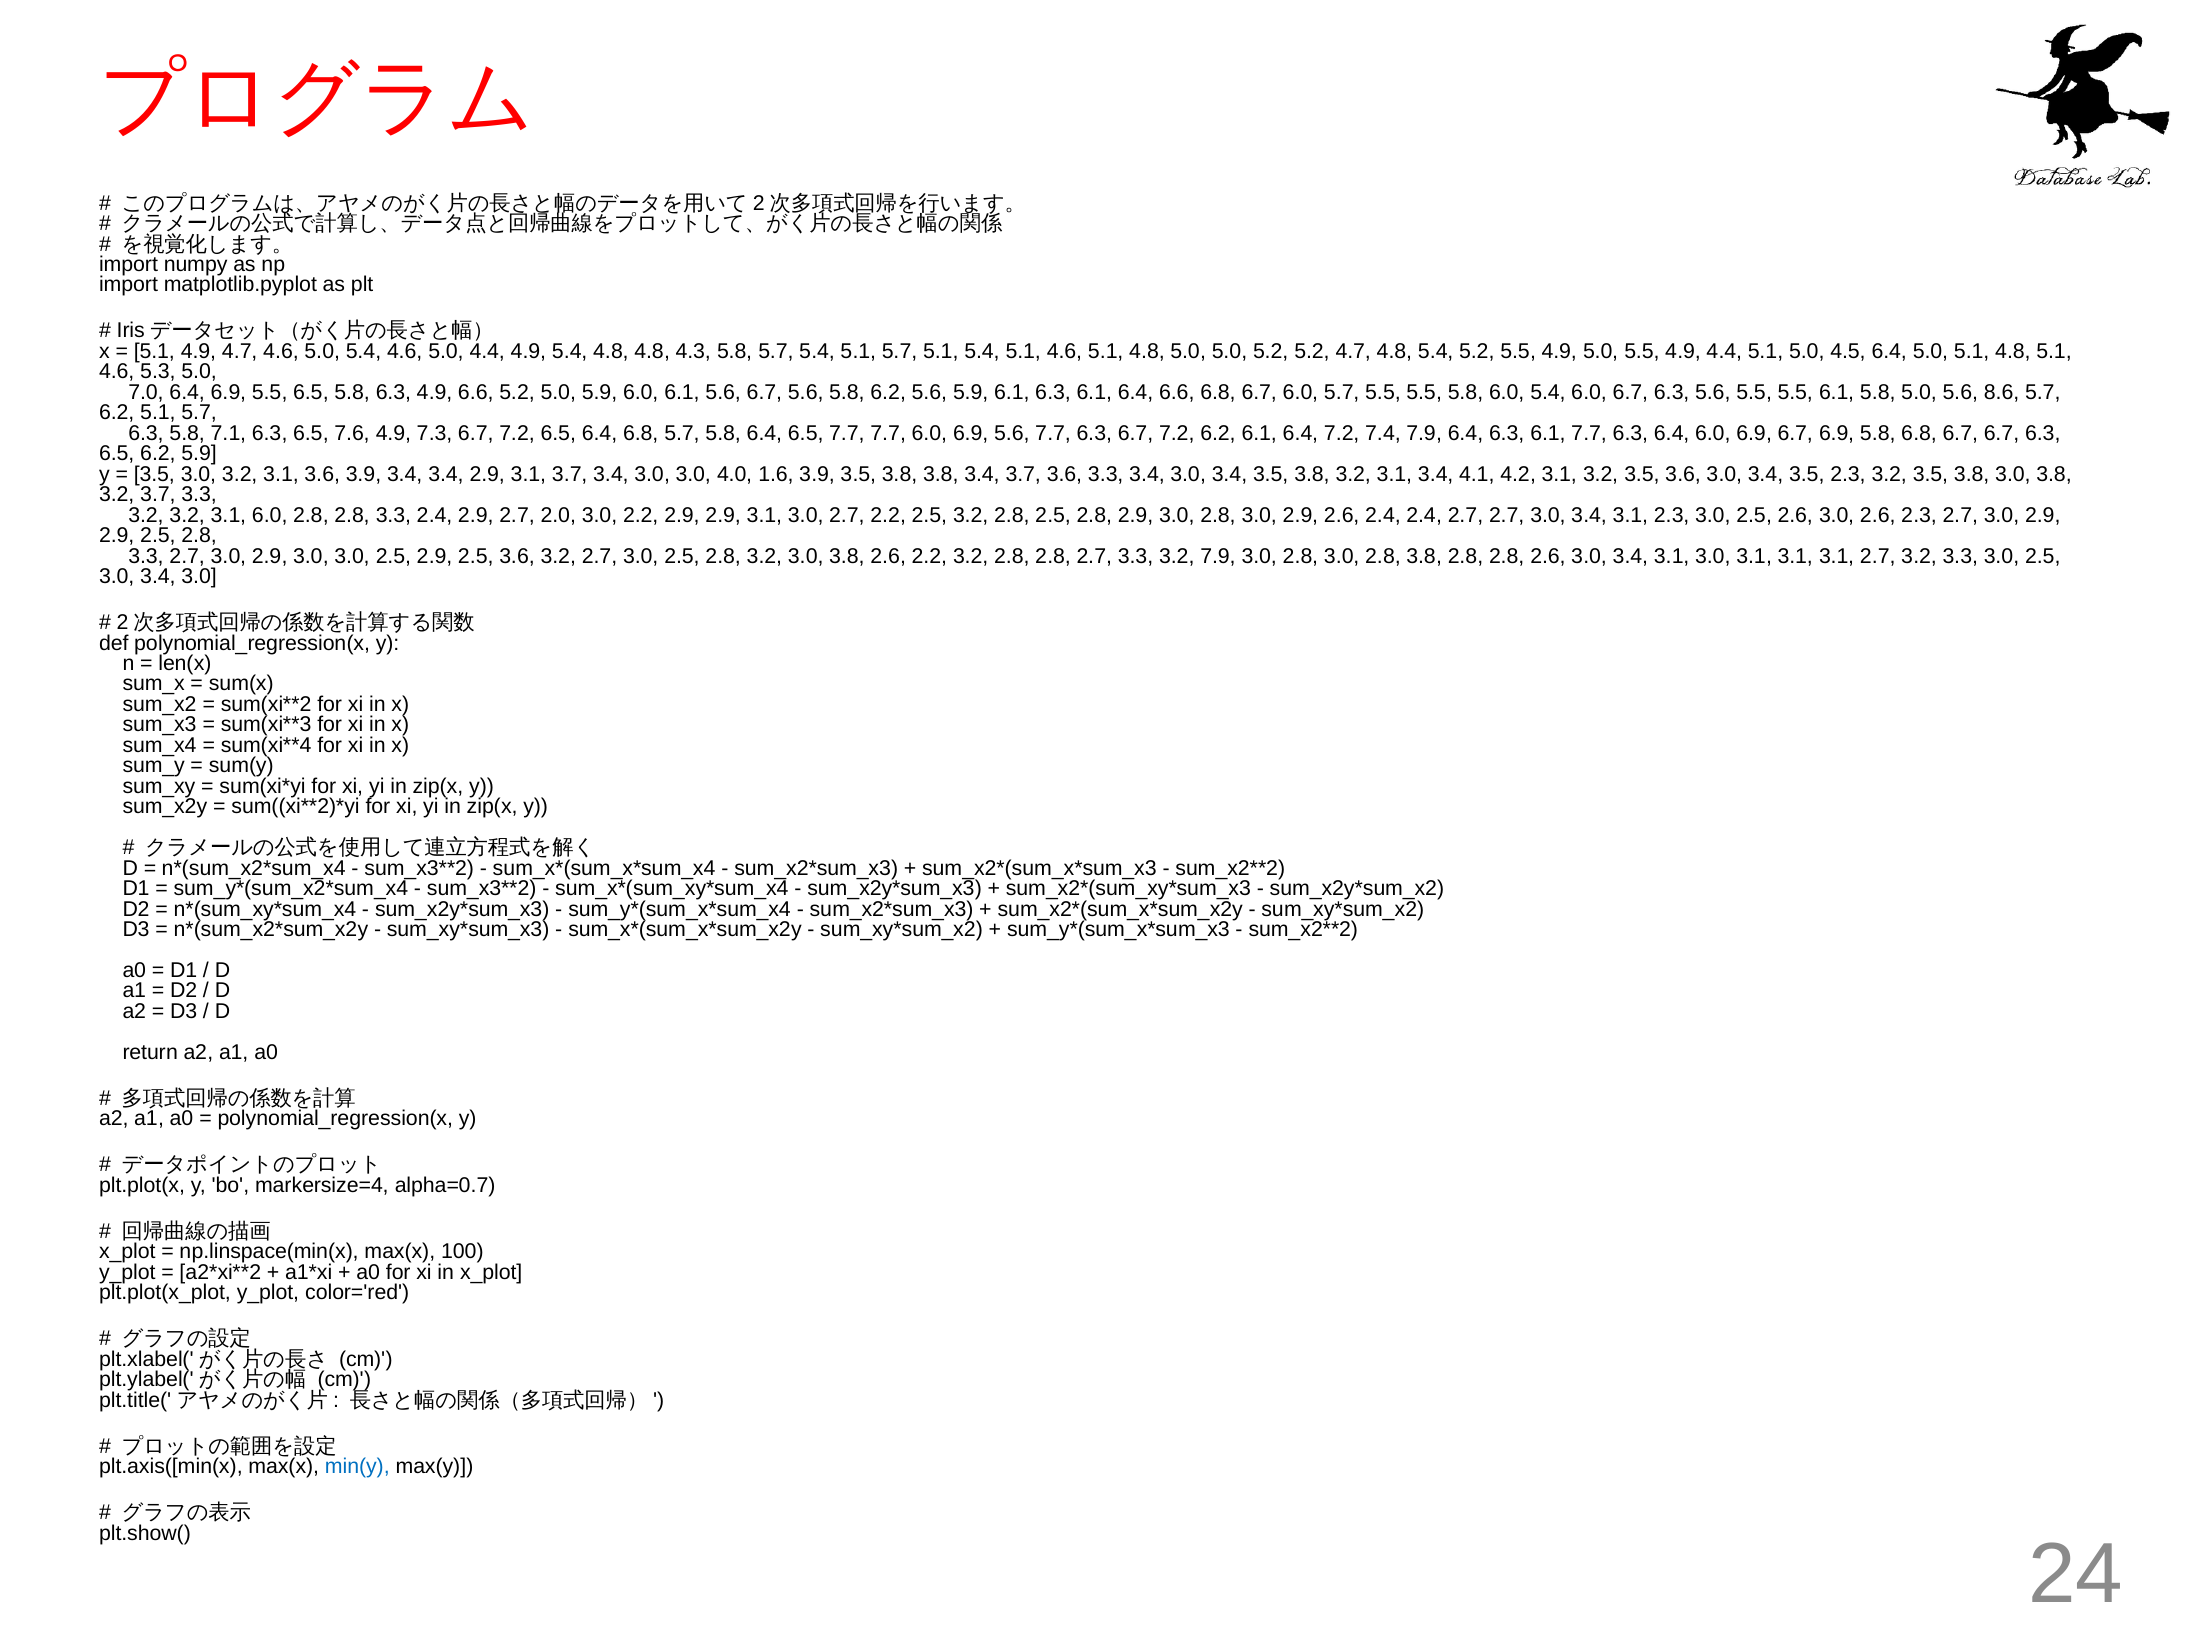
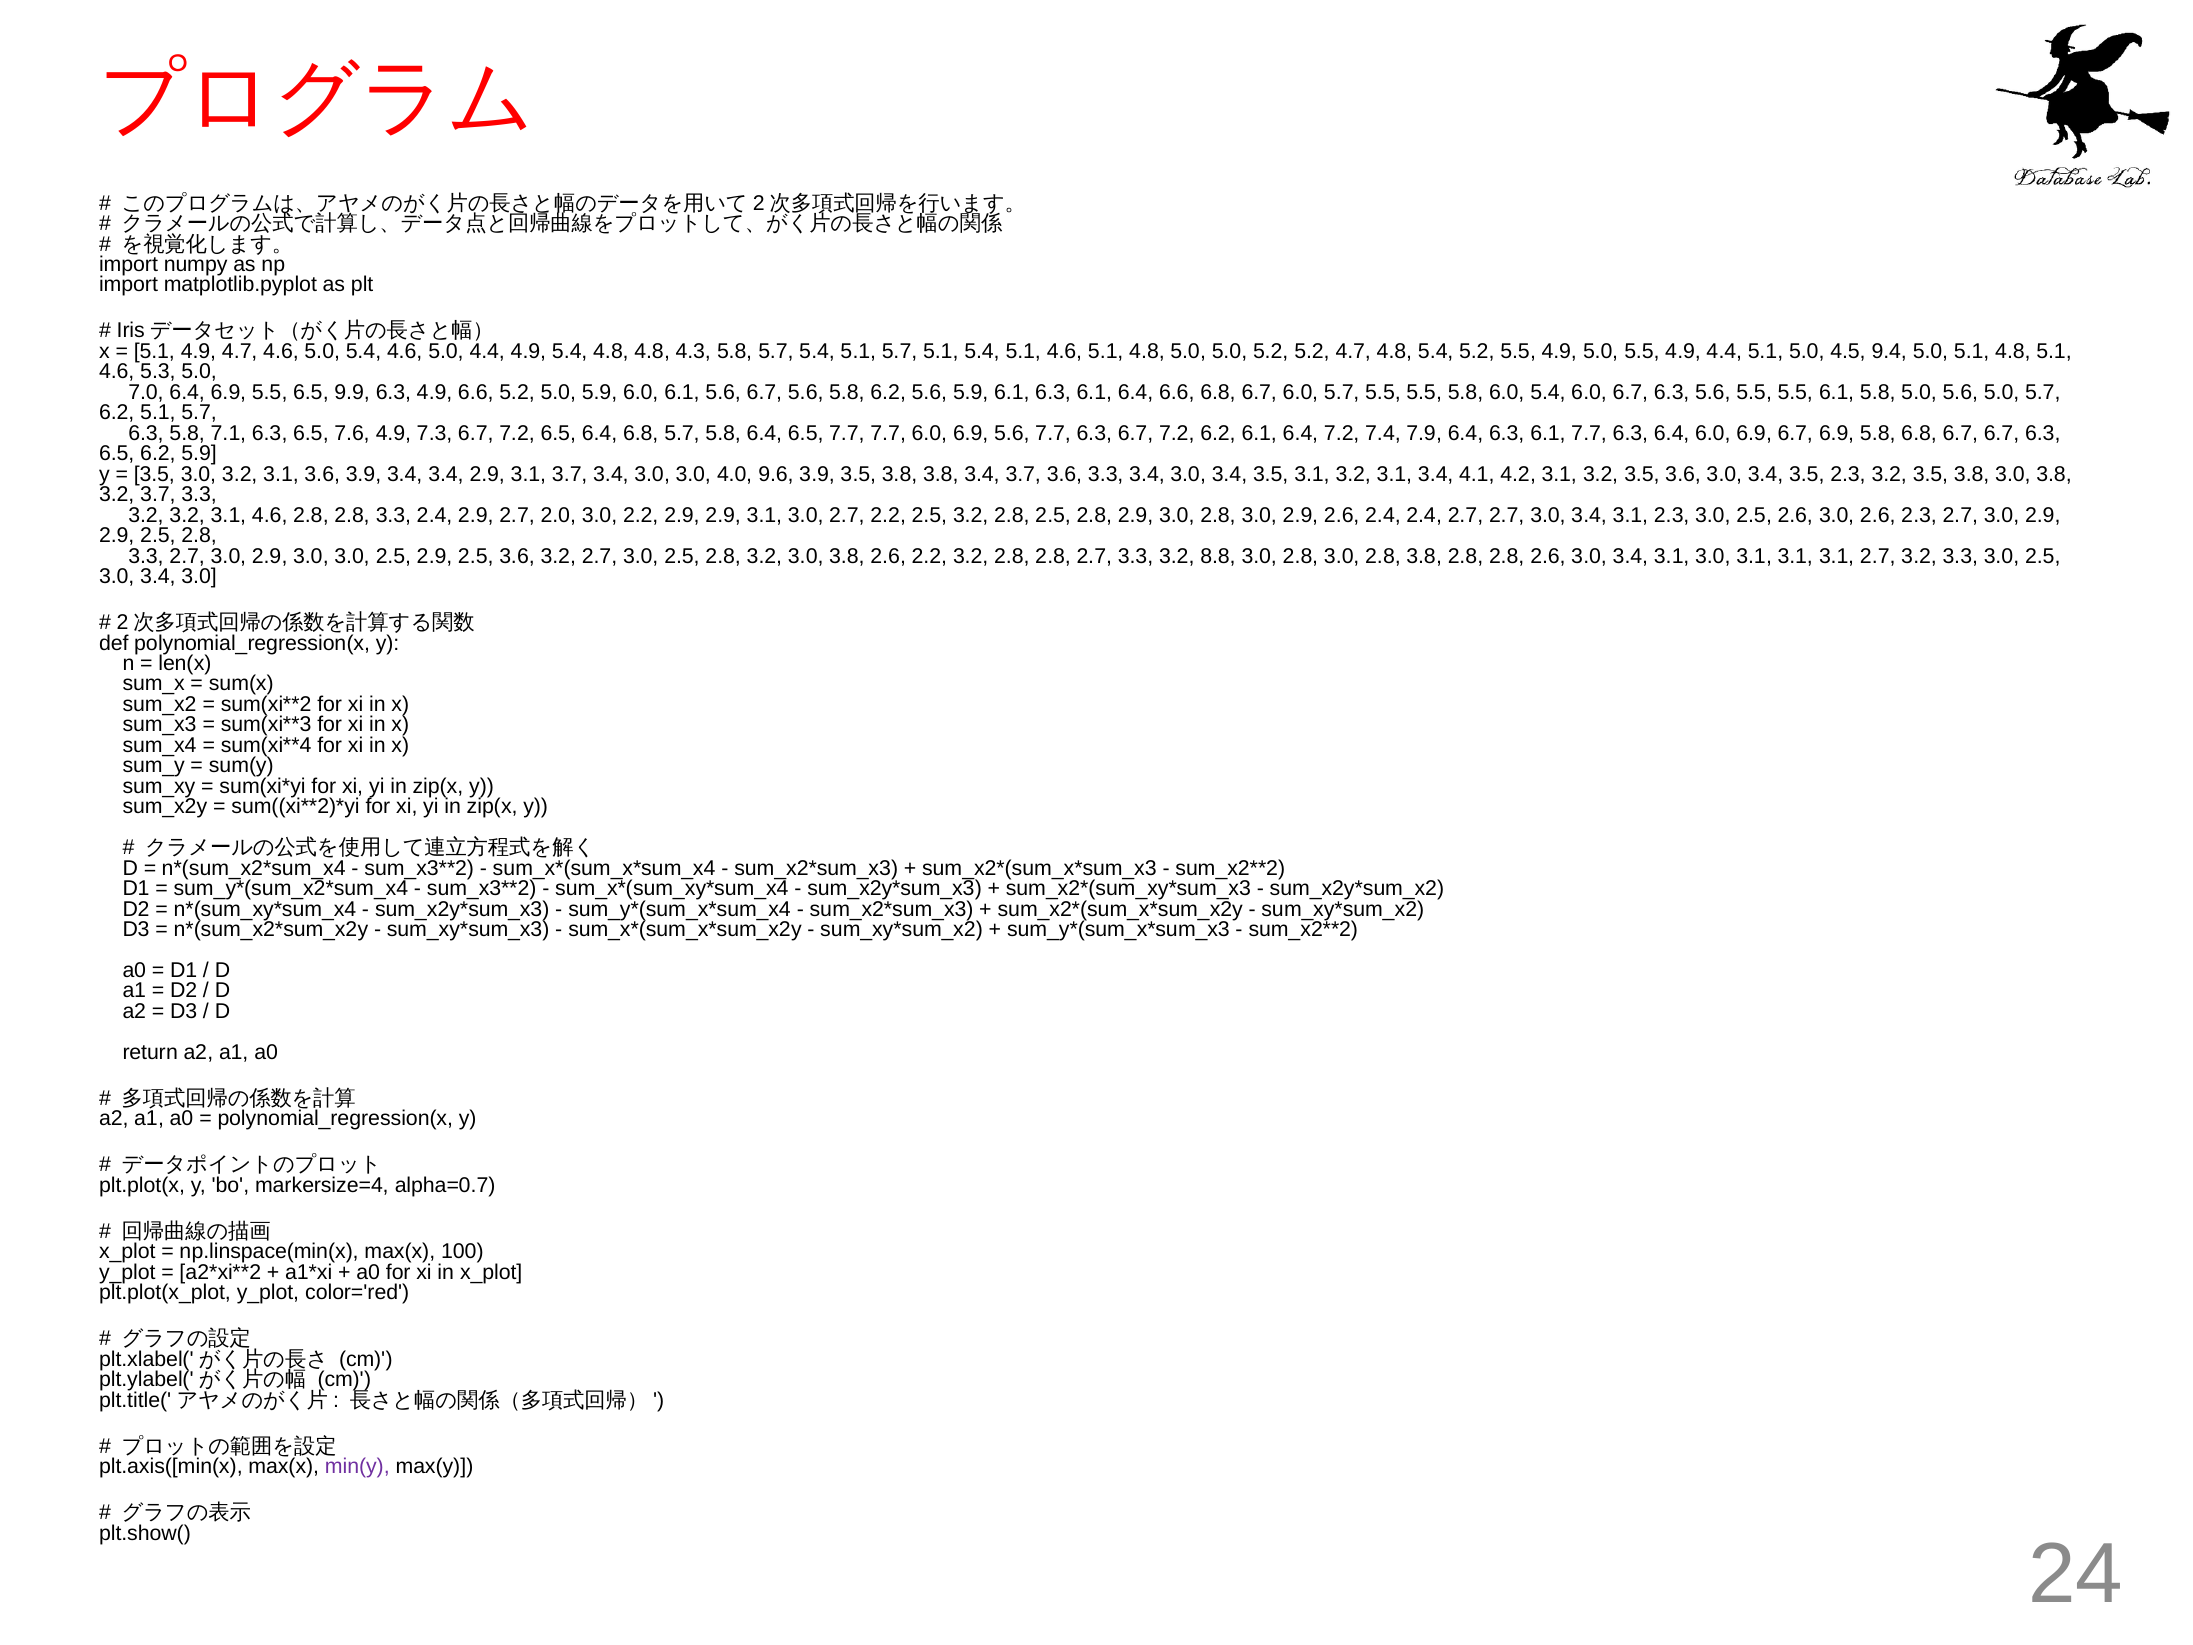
4.5 6.4: 6.4 -> 9.4
6.5 5.8: 5.8 -> 9.9
5.6 8.6: 8.6 -> 5.0
1.6: 1.6 -> 9.6
3.4 3.5 3.8: 3.8 -> 3.1
3.1 6.0: 6.0 -> 4.6
3.2 7.9: 7.9 -> 8.8
min(y colour: blue -> purple
